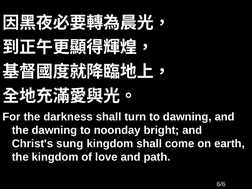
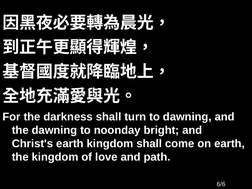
Christ's sung: sung -> earth
